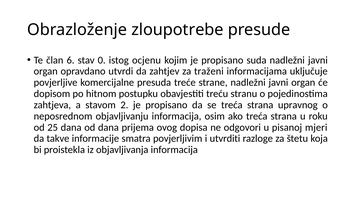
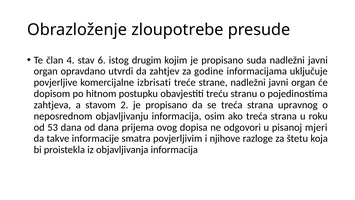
6: 6 -> 4
0: 0 -> 6
ocjenu: ocjenu -> drugim
traženi: traženi -> godine
presuda: presuda -> izbrisati
25: 25 -> 53
utvrditi: utvrditi -> njihove
